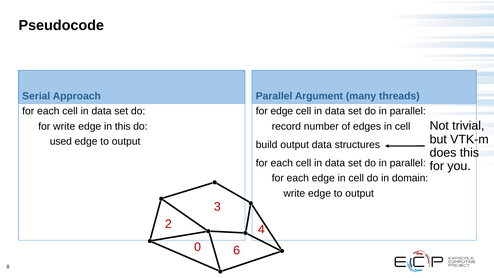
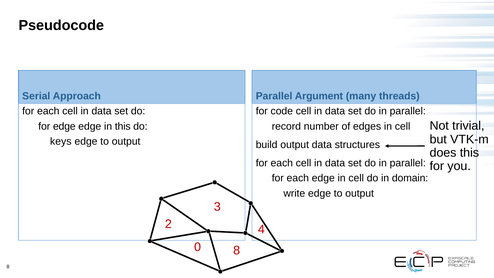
for edge: edge -> code
for write: write -> edge
used: used -> keys
0 6: 6 -> 8
